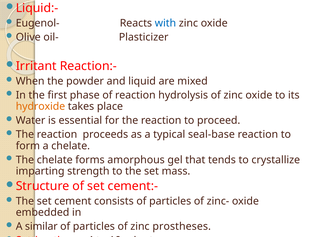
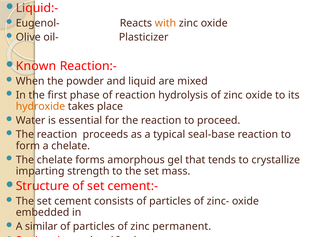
with colour: blue -> orange
Irritant: Irritant -> Known
prostheses: prostheses -> permanent
